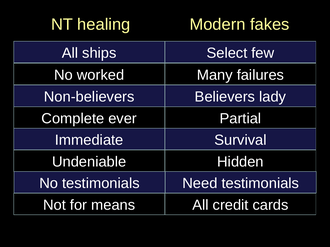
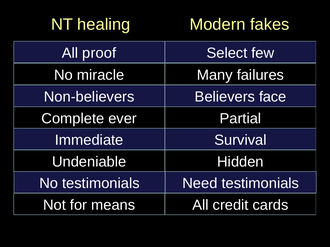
ships: ships -> proof
worked: worked -> miracle
lady: lady -> face
